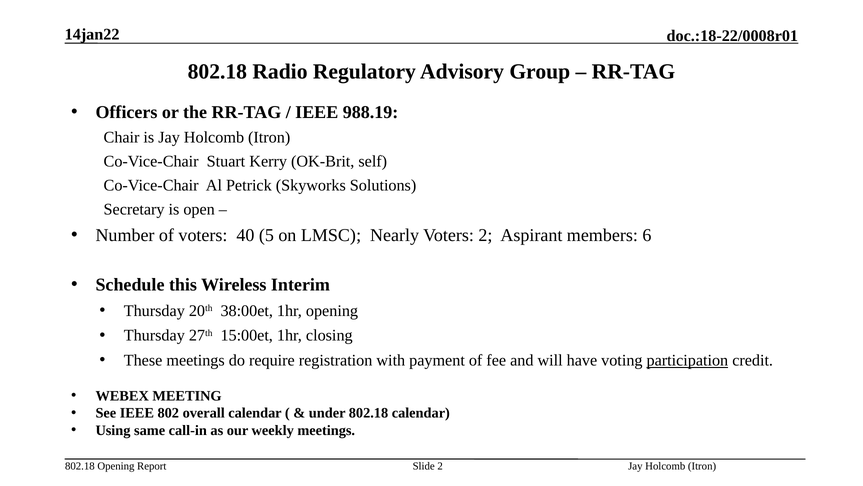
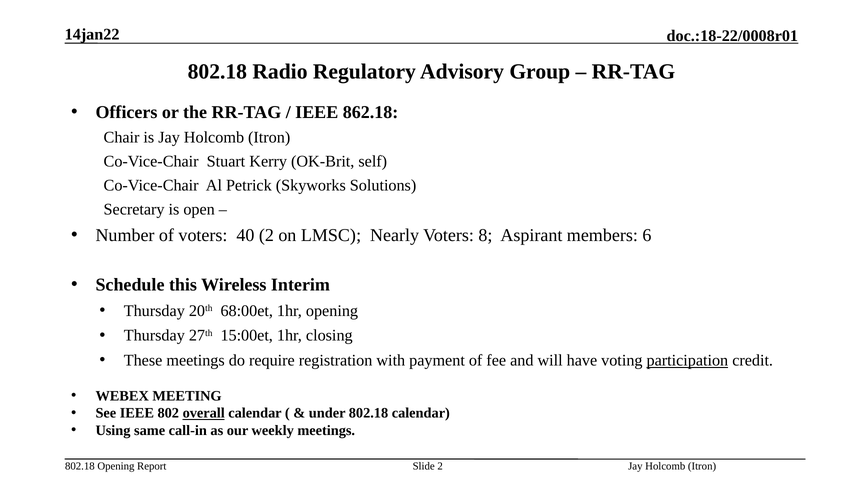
988.19: 988.19 -> 862.18
40 5: 5 -> 2
Voters 2: 2 -> 8
38:00et: 38:00et -> 68:00et
overall underline: none -> present
